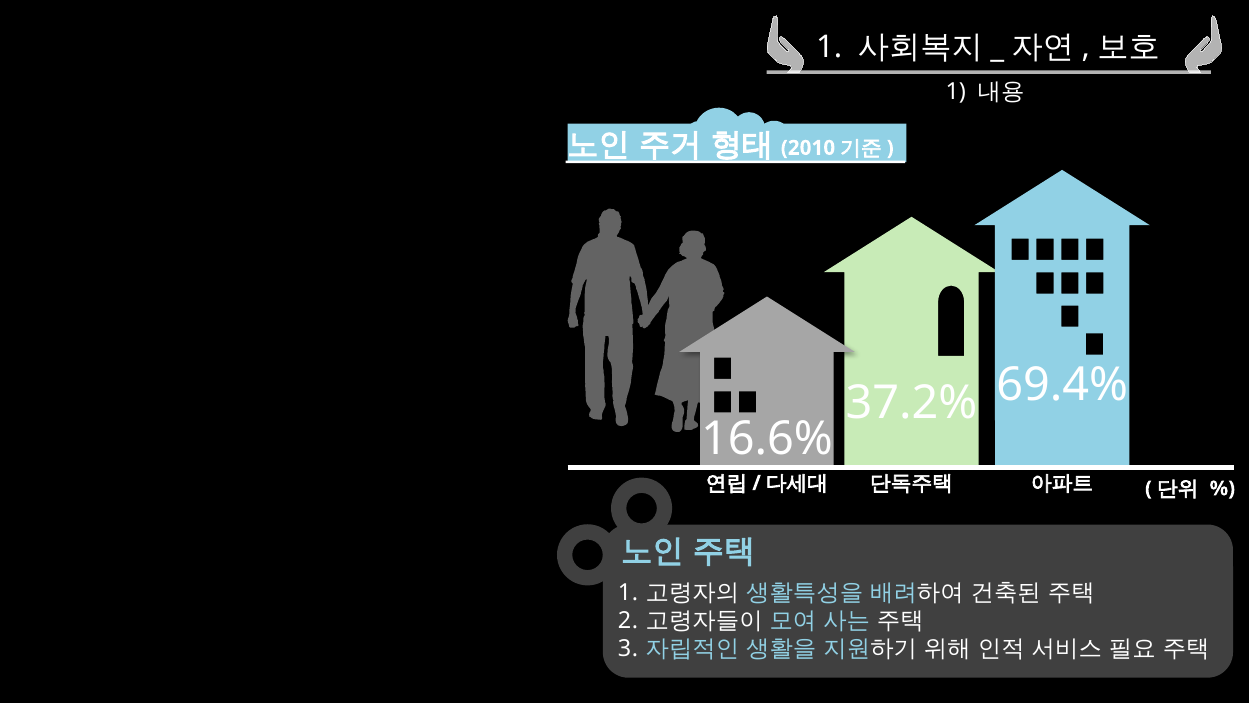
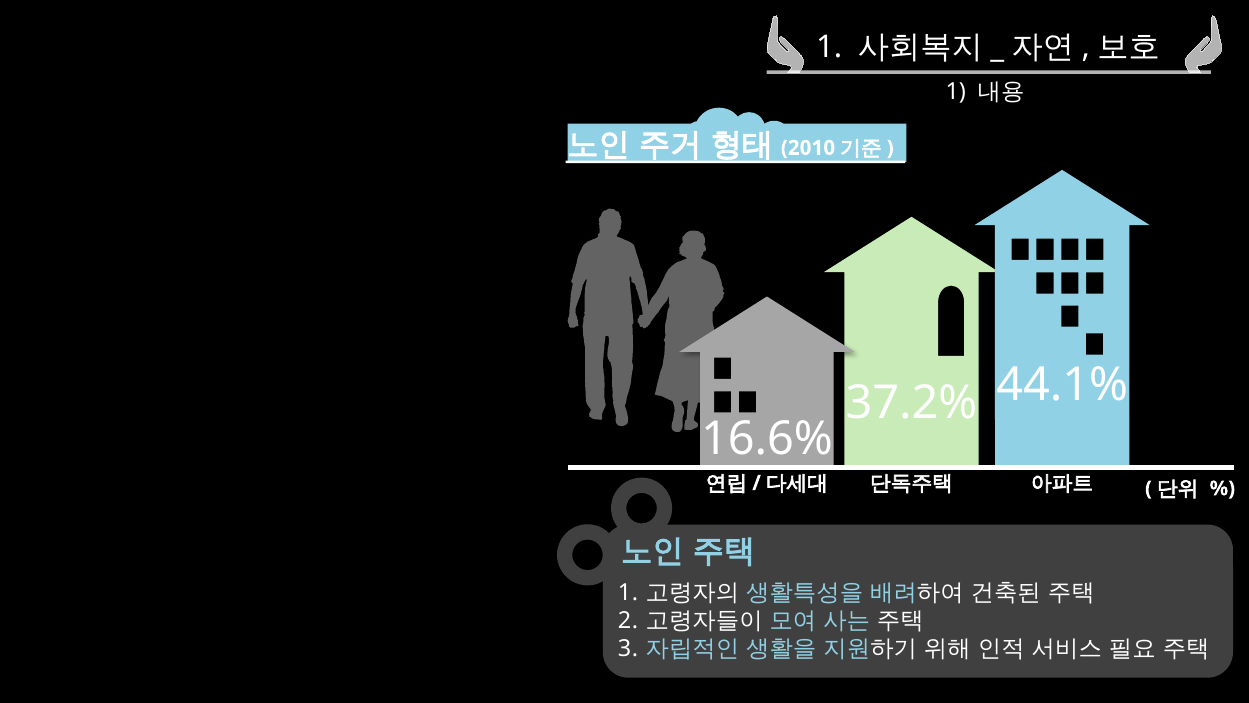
69.4%: 69.4% -> 44.1%
